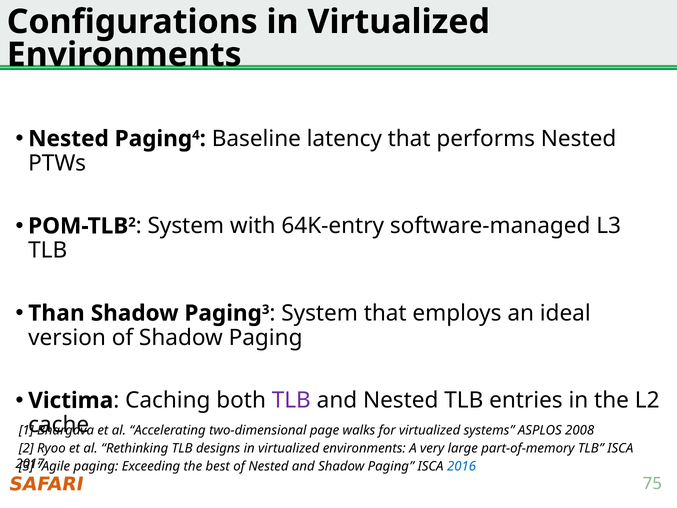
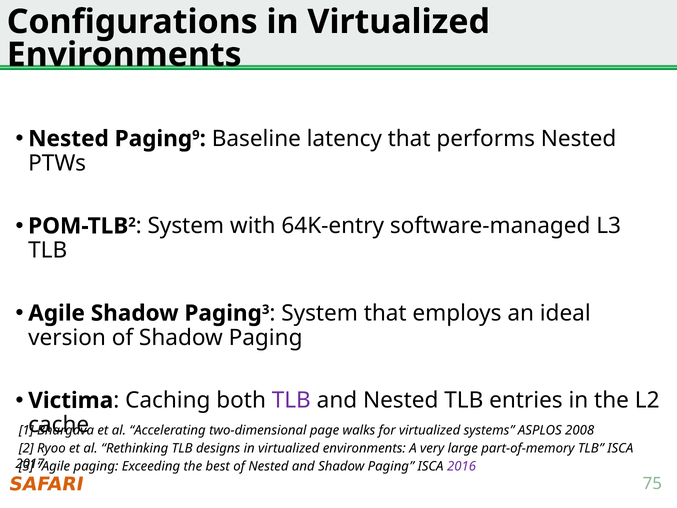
4: 4 -> 9
Than at (56, 313): Than -> Agile
2016 colour: blue -> purple
